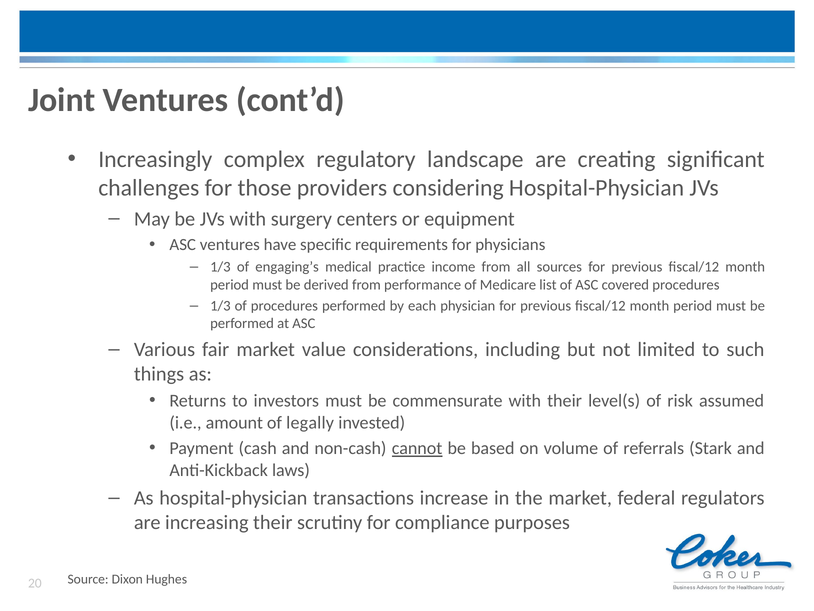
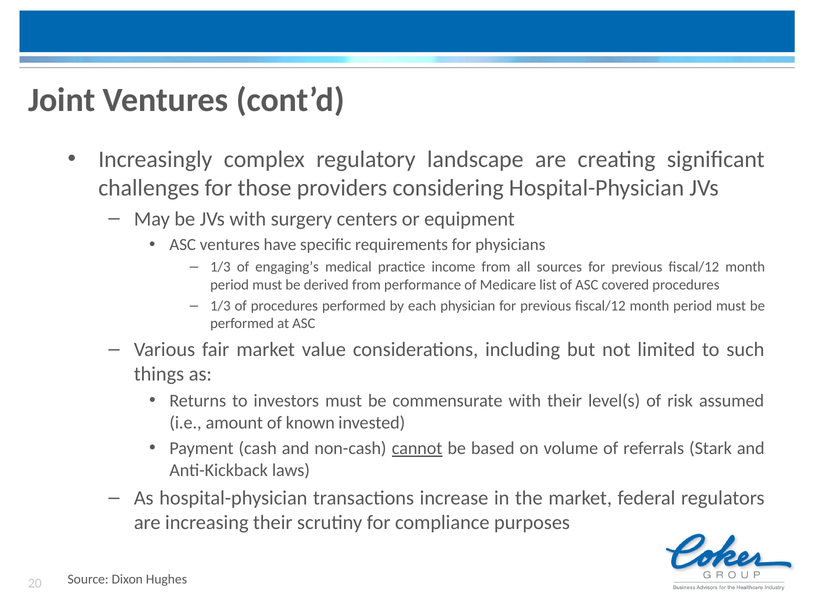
legally: legally -> known
